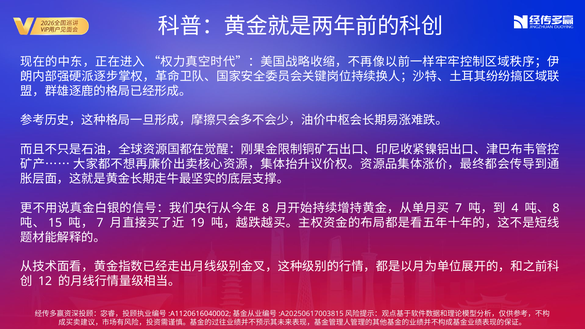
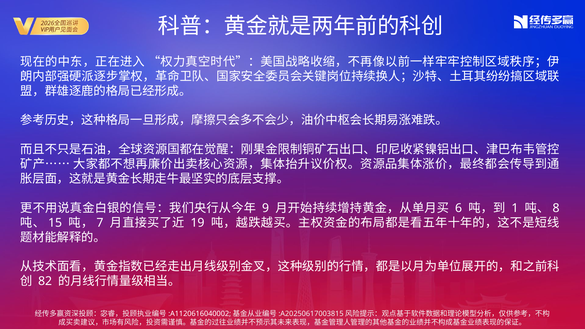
8 at (266, 208): 8 -> 9
7 at (459, 208): 7 -> 6
4: 4 -> 1
12: 12 -> 82
